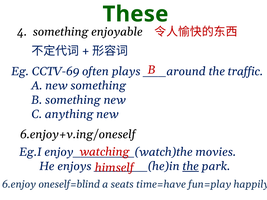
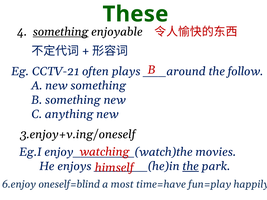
something at (61, 32) underline: none -> present
CCTV-69: CCTV-69 -> CCTV-21
traffic: traffic -> follow
6.enjoy+v.ing/oneself: 6.enjoy+v.ing/oneself -> 3.enjoy+v.ing/oneself
seats: seats -> most
